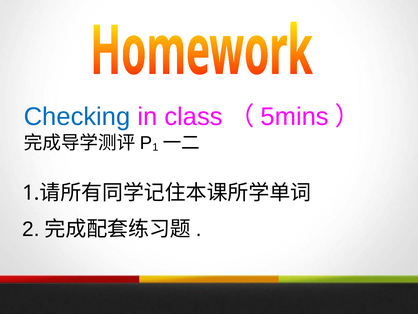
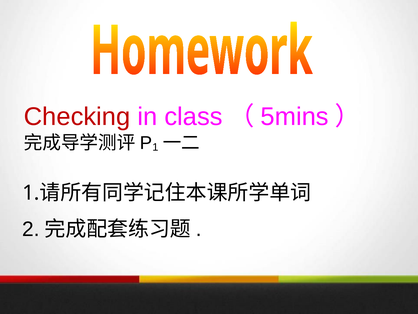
Checking colour: blue -> red
